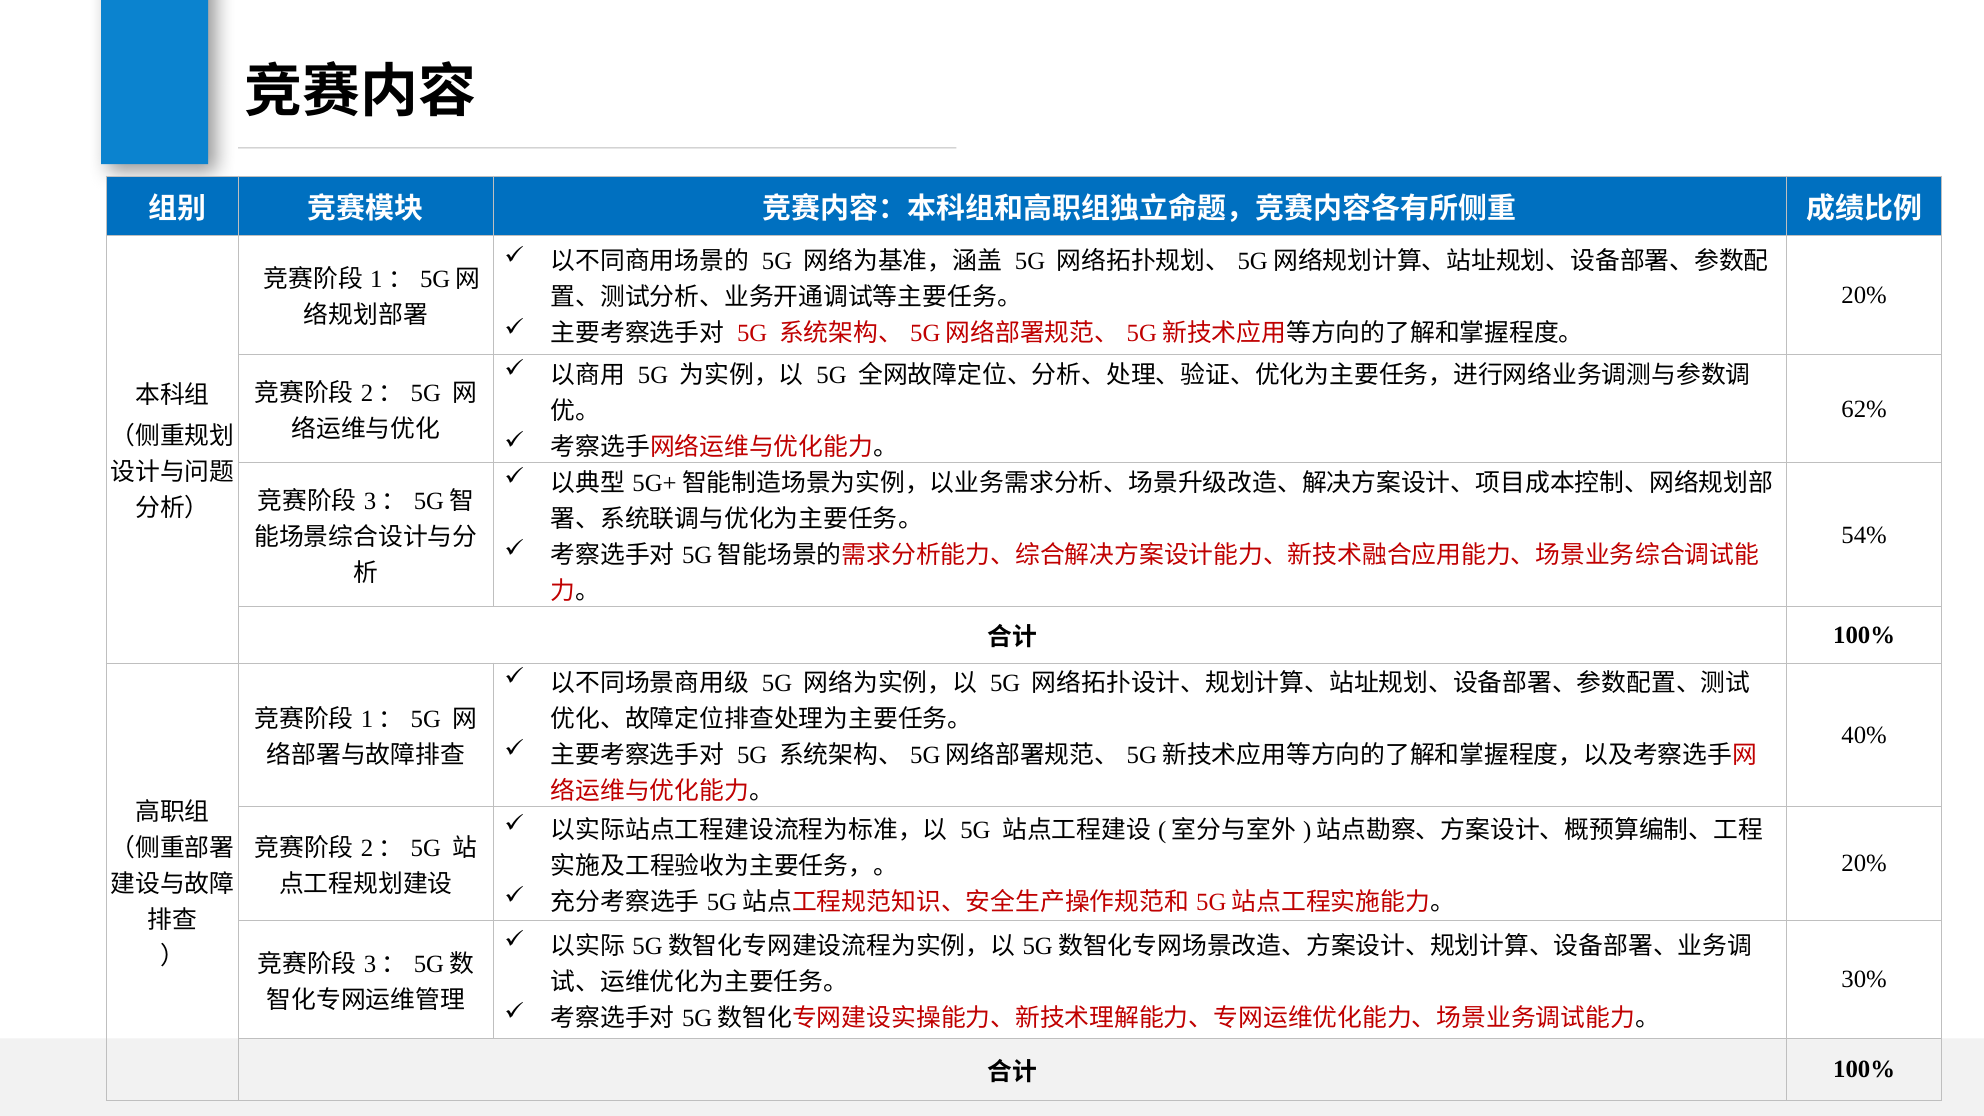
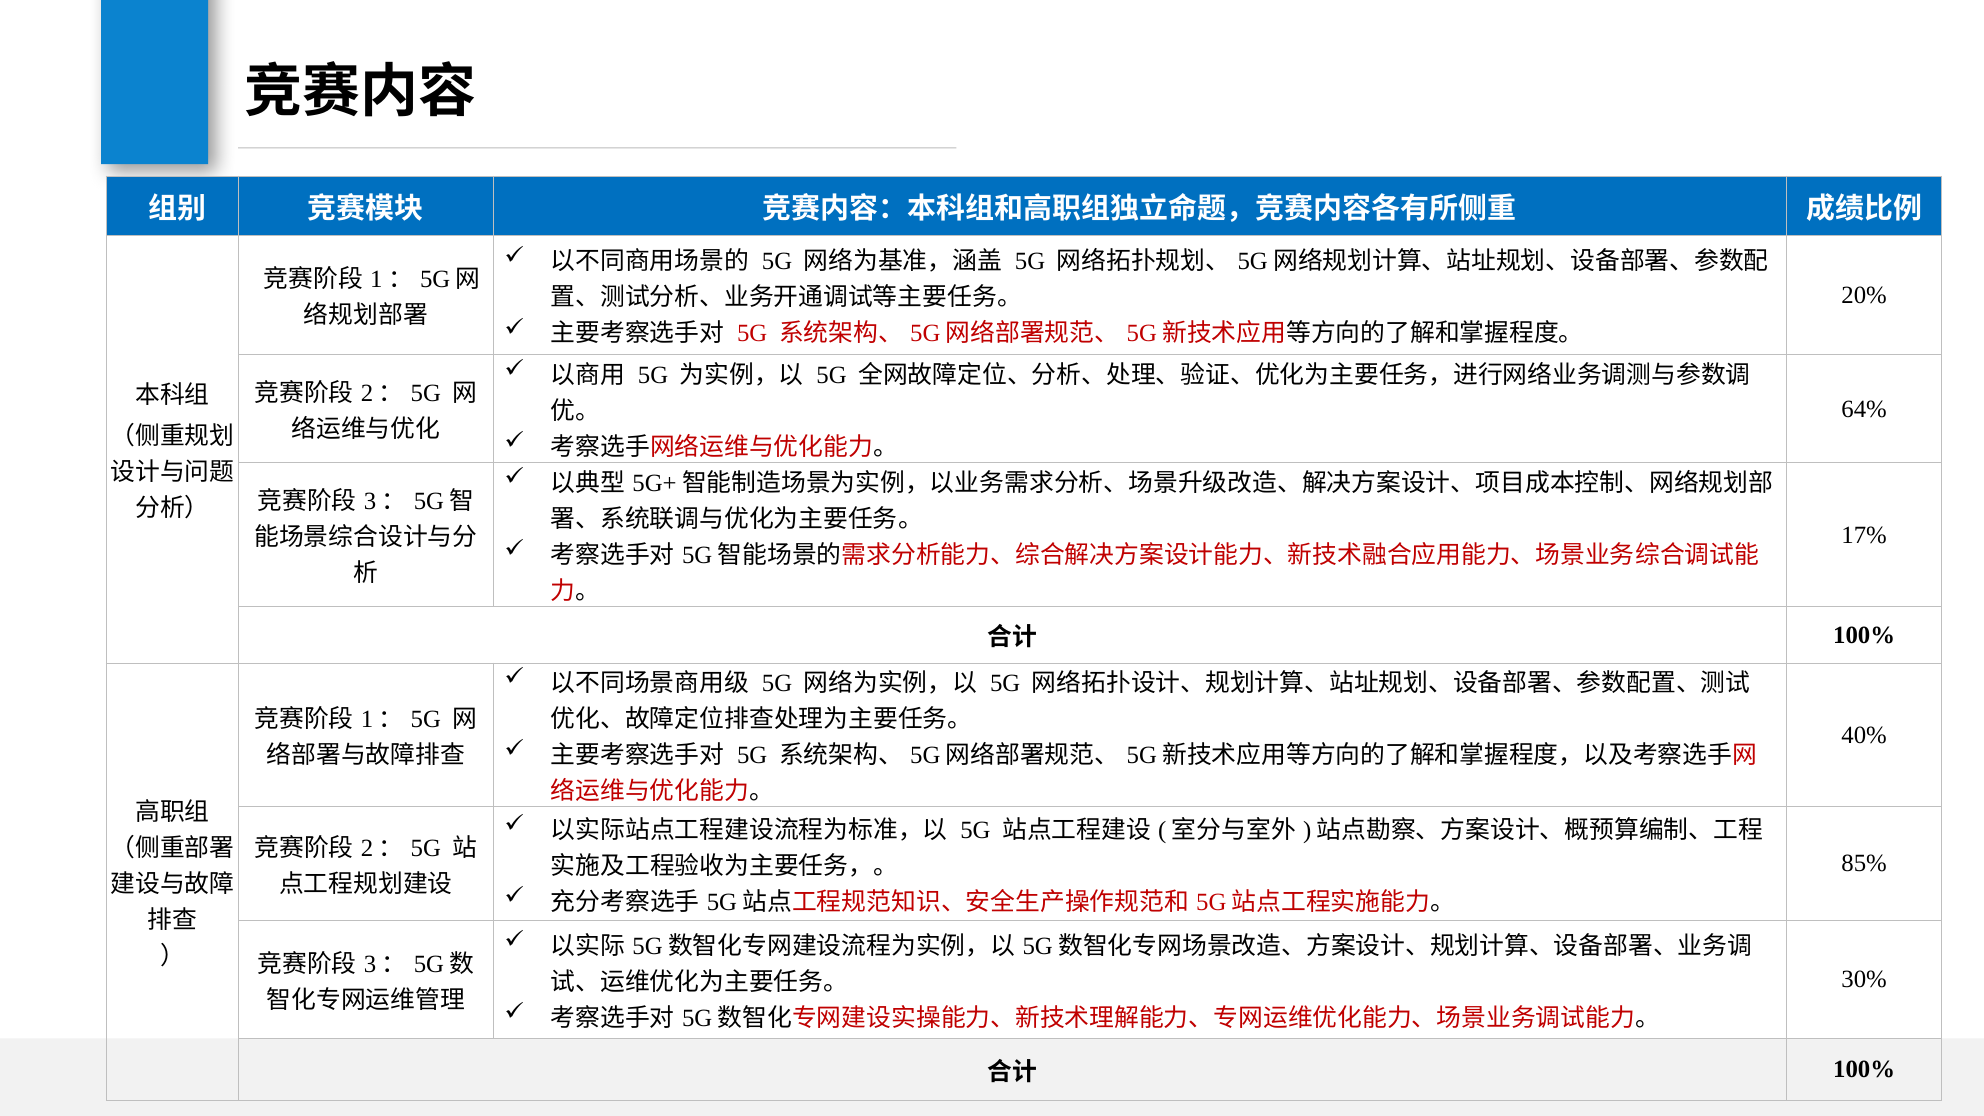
62%: 62% -> 64%
54%: 54% -> 17%
20% at (1864, 864): 20% -> 85%
